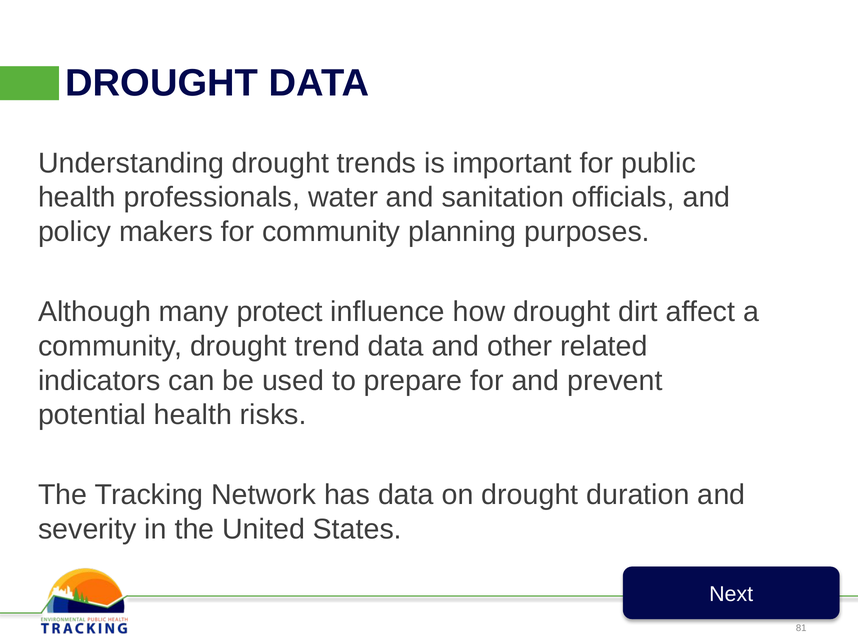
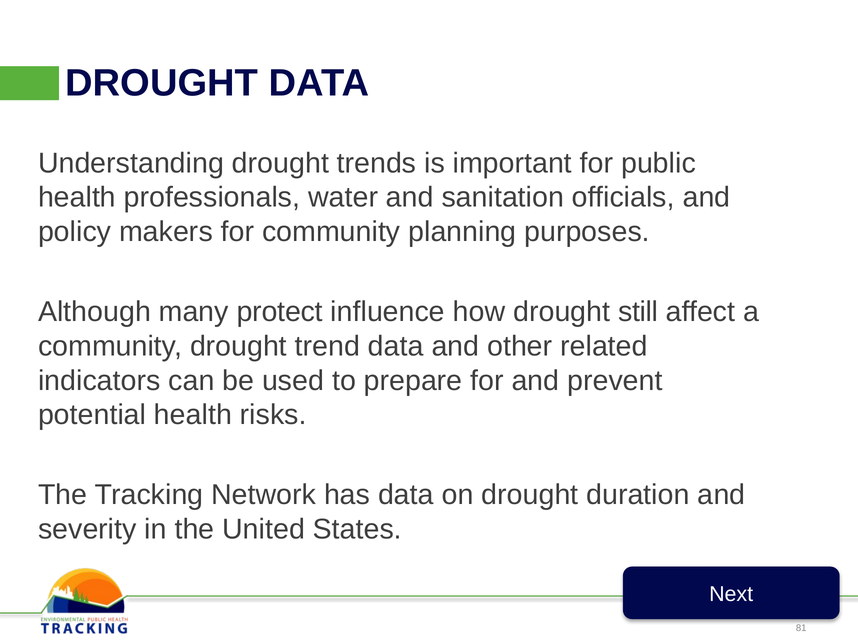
dirt: dirt -> still
